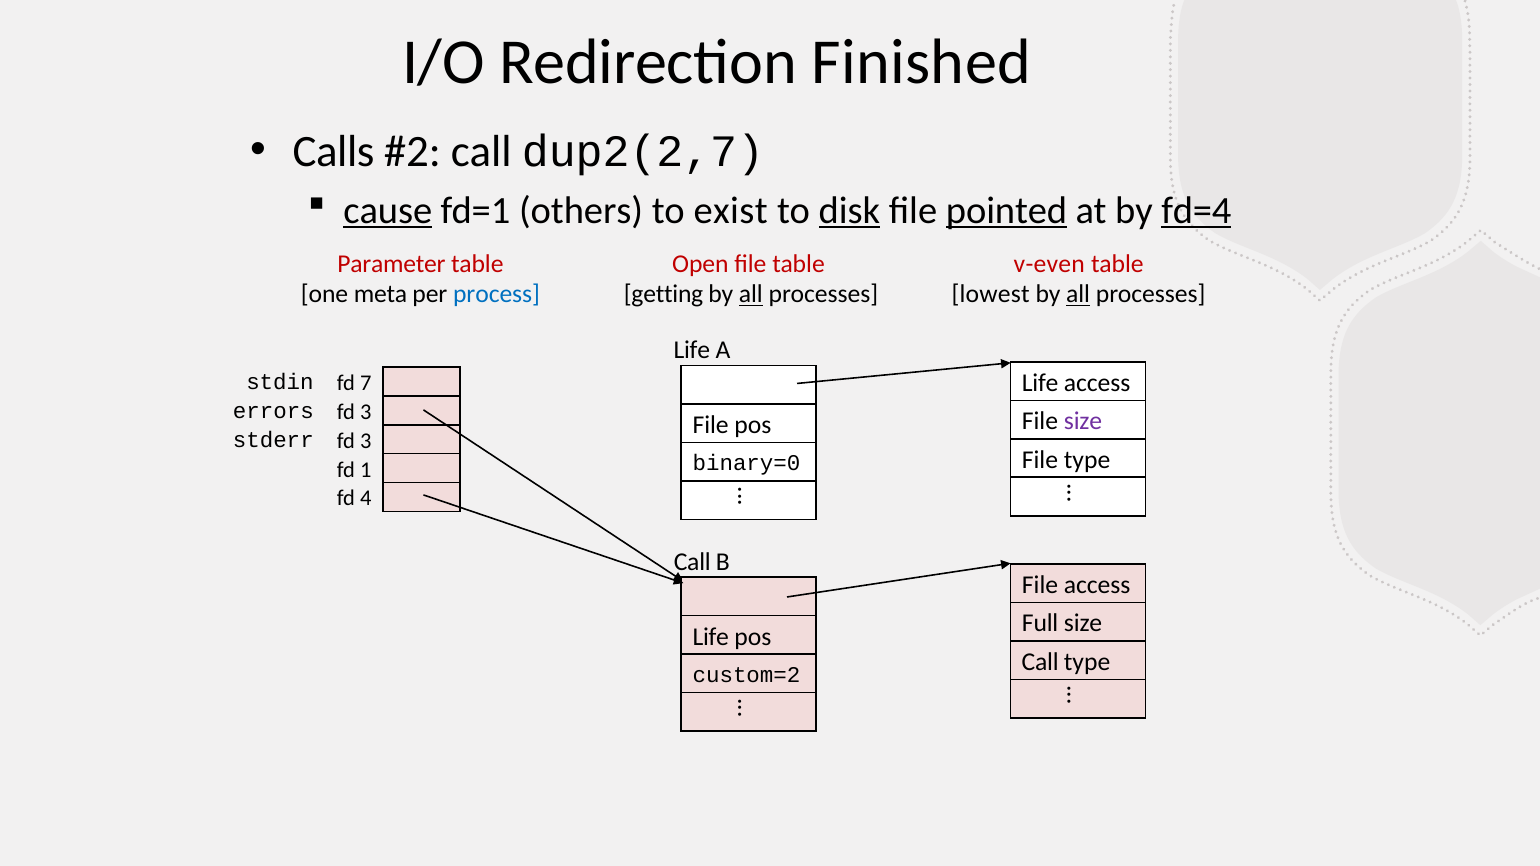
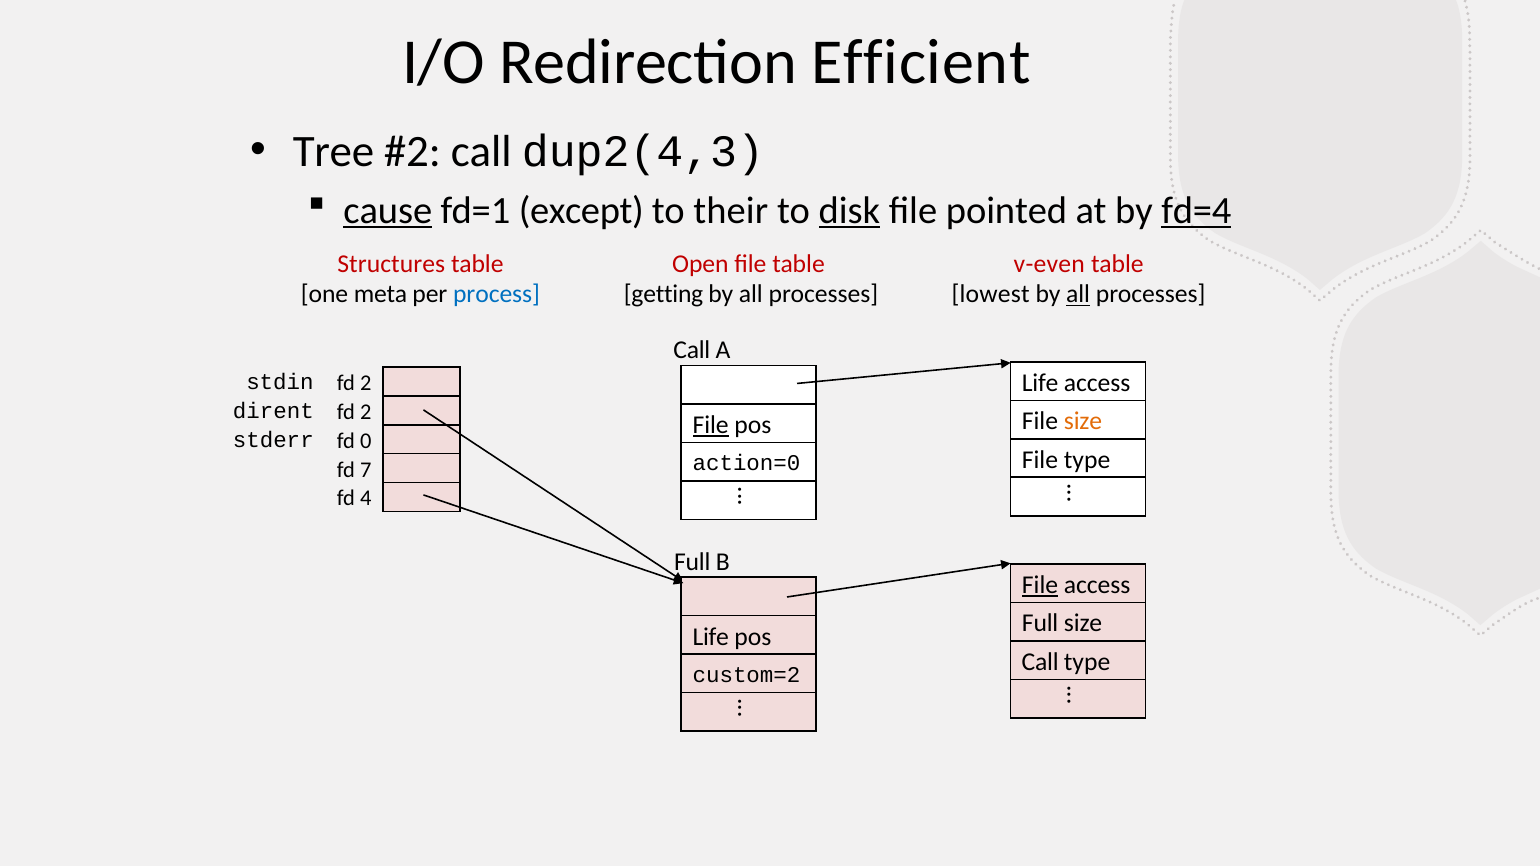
Finished: Finished -> Efficient
Calls: Calls -> Tree
dup2(2,7: dup2(2,7 -> dup2(4,3
others: others -> except
exist: exist -> their
pointed underline: present -> none
Parameter: Parameter -> Structures
all at (751, 294) underline: present -> none
Life at (692, 350): Life -> Call
7 at (366, 383): 7 -> 2
3 at (366, 412): 3 -> 2
errors: errors -> dirent
size at (1083, 421) colour: purple -> orange
File at (711, 425) underline: none -> present
3 at (366, 441): 3 -> 0
binary=0: binary=0 -> action=0
1: 1 -> 7
Call at (692, 562): Call -> Full
File at (1040, 585) underline: none -> present
